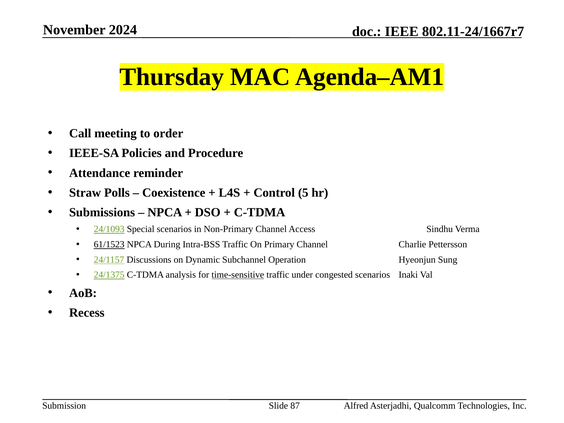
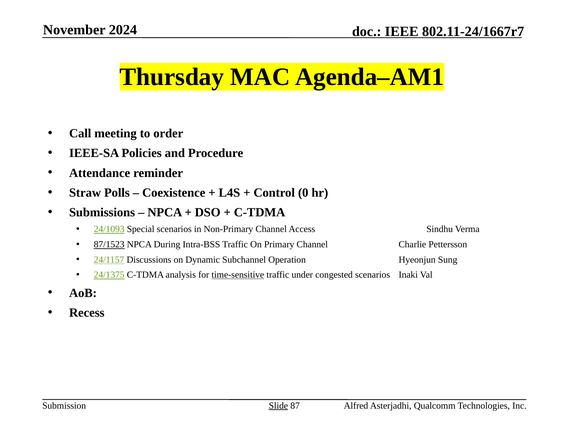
5: 5 -> 0
61/1523: 61/1523 -> 87/1523
Slide underline: none -> present
